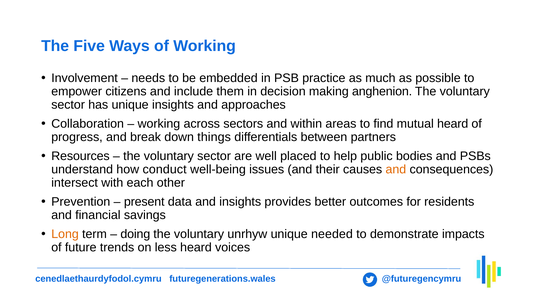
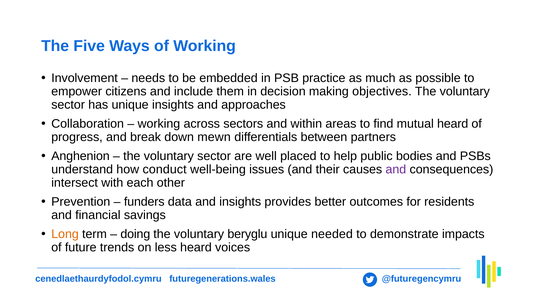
anghenion: anghenion -> objectives
things: things -> mewn
Resources: Resources -> Anghenion
and at (396, 170) colour: orange -> purple
present: present -> funders
unrhyw: unrhyw -> beryglu
